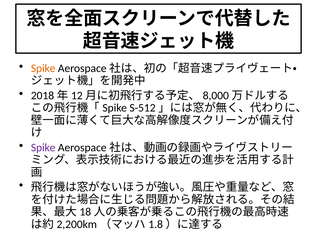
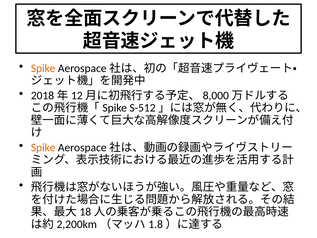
Spike at (43, 147) colour: purple -> orange
